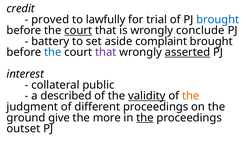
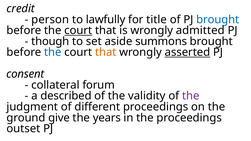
proved: proved -> person
trial: trial -> title
conclude: conclude -> admitted
battery: battery -> though
complaint: complaint -> summons
that at (106, 52) colour: purple -> orange
interest: interest -> consent
public: public -> forum
validity underline: present -> none
the at (191, 96) colour: orange -> purple
more: more -> years
the at (145, 118) underline: present -> none
